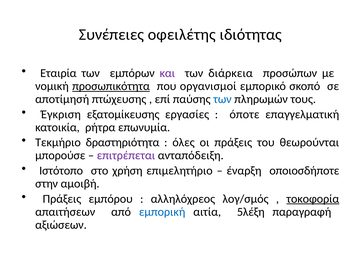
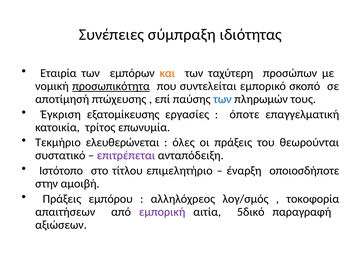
οφειλέτης: οφειλέτης -> σύμπραξη
και colour: purple -> orange
διάρκεια: διάρκεια -> ταχύτερη
οργανισμοί: οργανισμοί -> συντελείται
ρήτρα: ρήτρα -> τρίτος
δραστηριότητα: δραστηριότητα -> ελευθερώνεται
μπορούσε: μπορούσε -> συστατικό
χρήση: χρήση -> τίτλου
τοκοφορία underline: present -> none
εμπορική colour: blue -> purple
5λέξη: 5λέξη -> 5δικό
